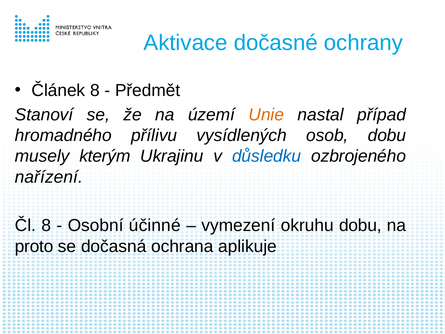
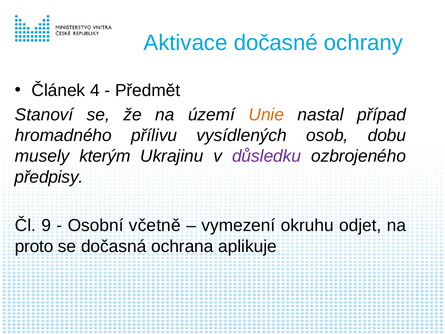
Článek 8: 8 -> 4
důsledku colour: blue -> purple
nařízení: nařízení -> předpisy
Čl 8: 8 -> 9
účinné: účinné -> včetně
okruhu dobu: dobu -> odjet
